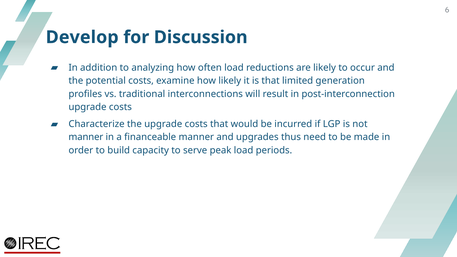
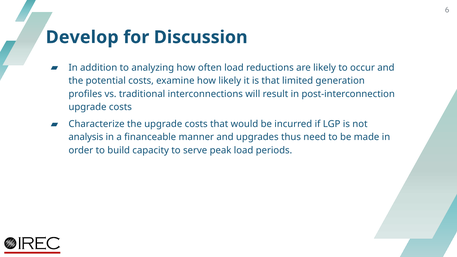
manner at (86, 137): manner -> analysis
